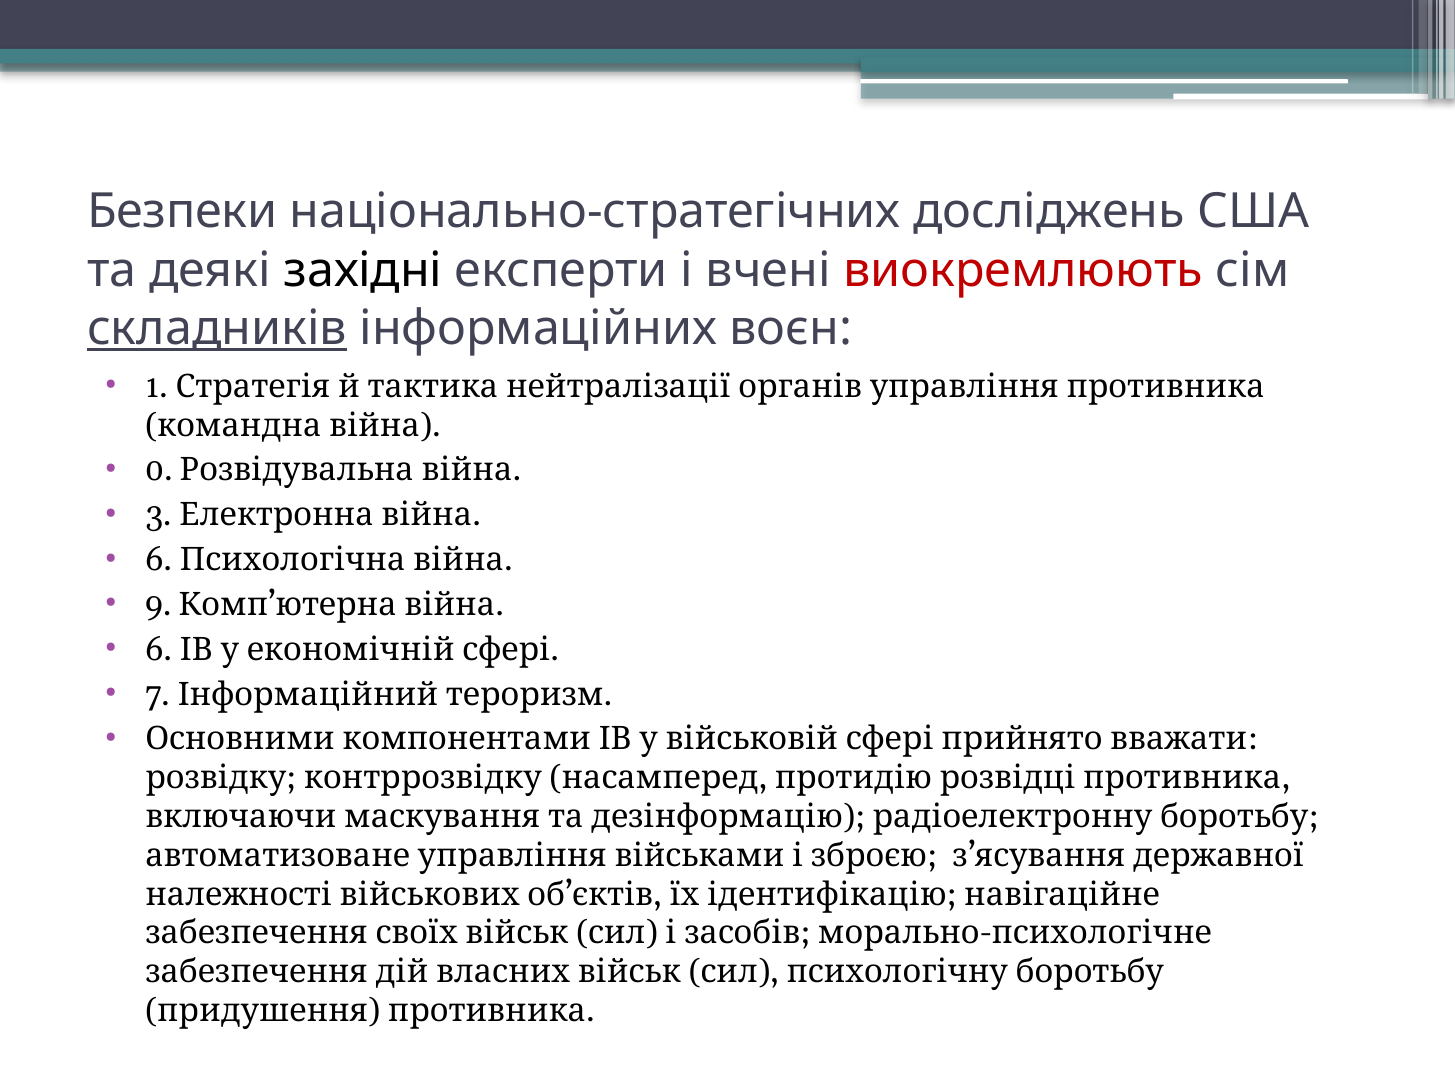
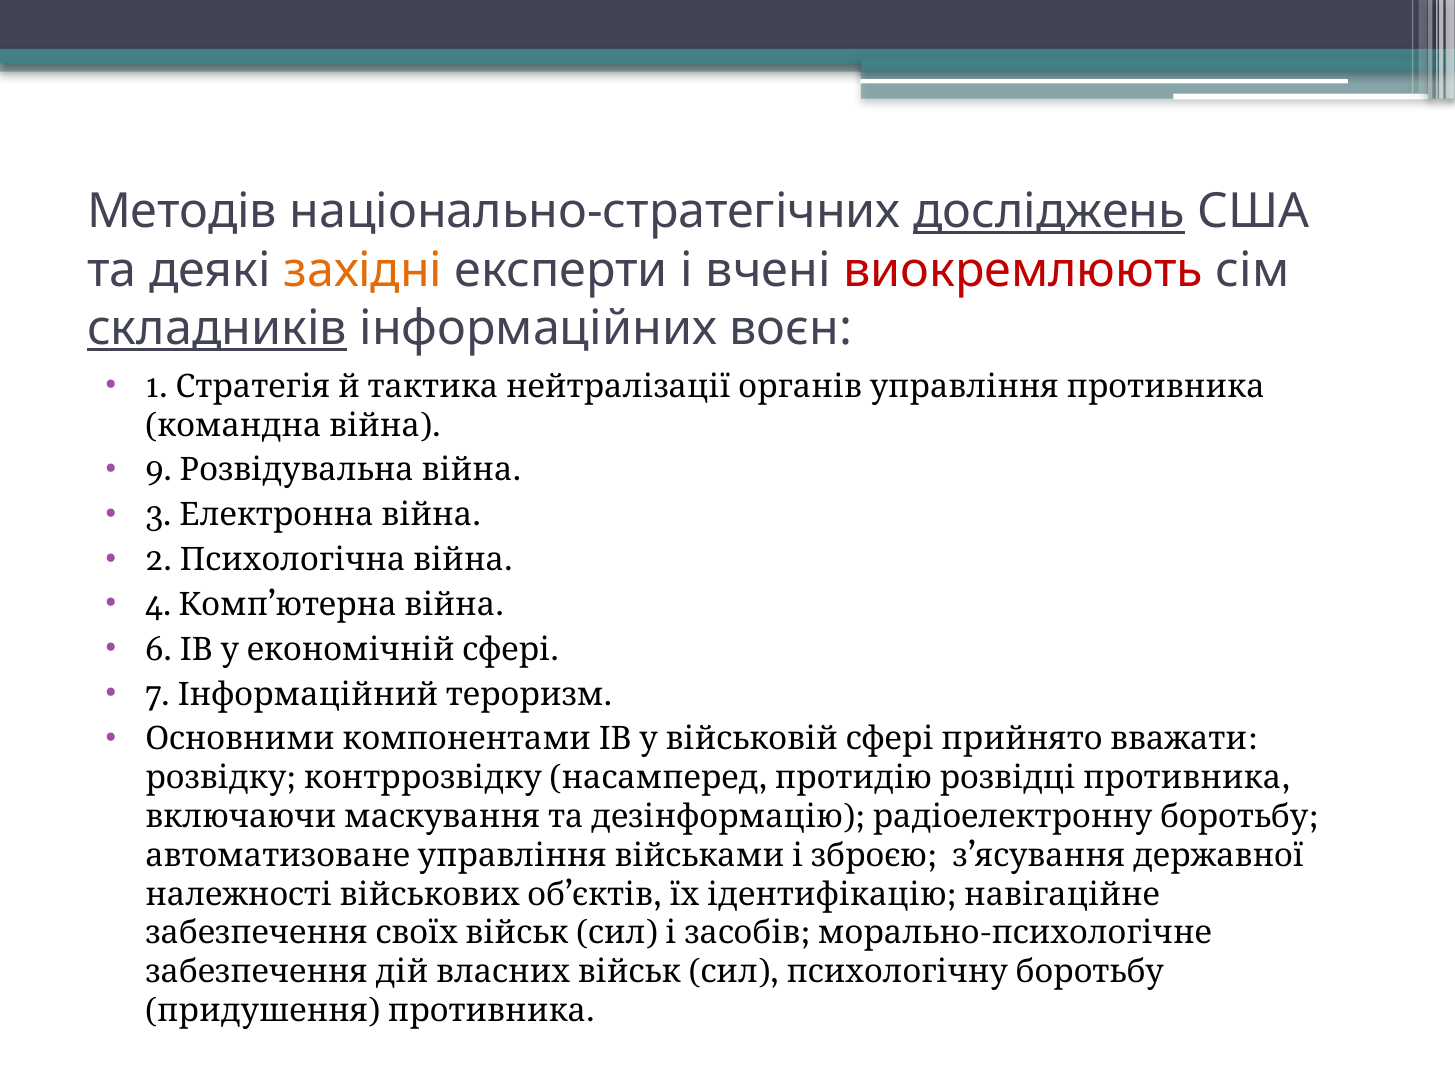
Безпеки: Безпеки -> Методів
досліджень underline: none -> present
західні colour: black -> orange
0: 0 -> 9
6 at (159, 560): 6 -> 2
9: 9 -> 4
